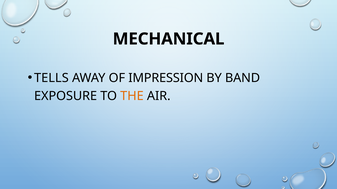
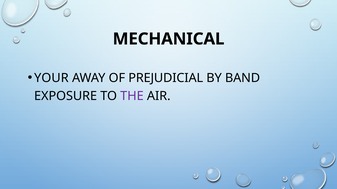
TELLS: TELLS -> YOUR
IMPRESSION: IMPRESSION -> PREJUDICIAL
THE colour: orange -> purple
